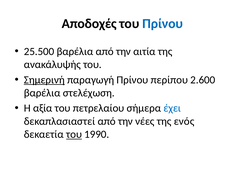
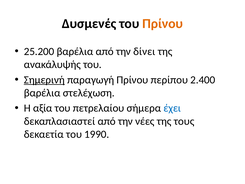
Αποδοχές: Αποδοχές -> Δυσμενές
Πρίνου at (163, 24) colour: blue -> orange
25.500: 25.500 -> 25.200
αιτία: αιτία -> δίνει
2.600: 2.600 -> 2.400
ενός: ενός -> τους
του at (74, 134) underline: present -> none
